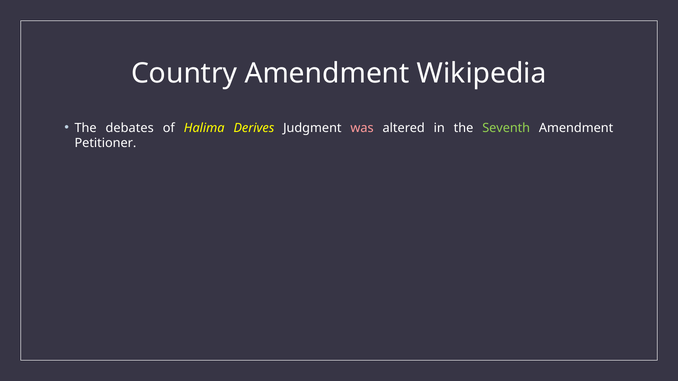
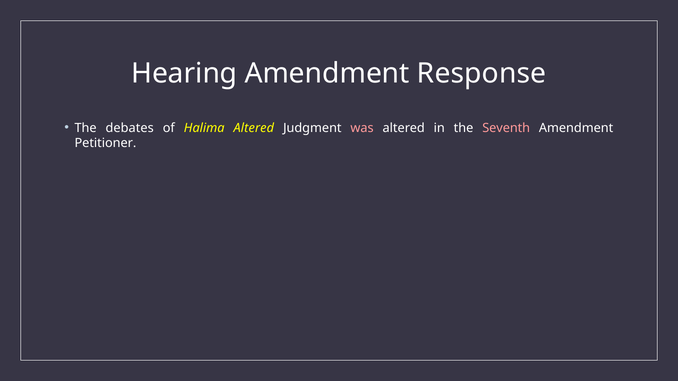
Country: Country -> Hearing
Wikipedia: Wikipedia -> Response
Halima Derives: Derives -> Altered
Seventh colour: light green -> pink
